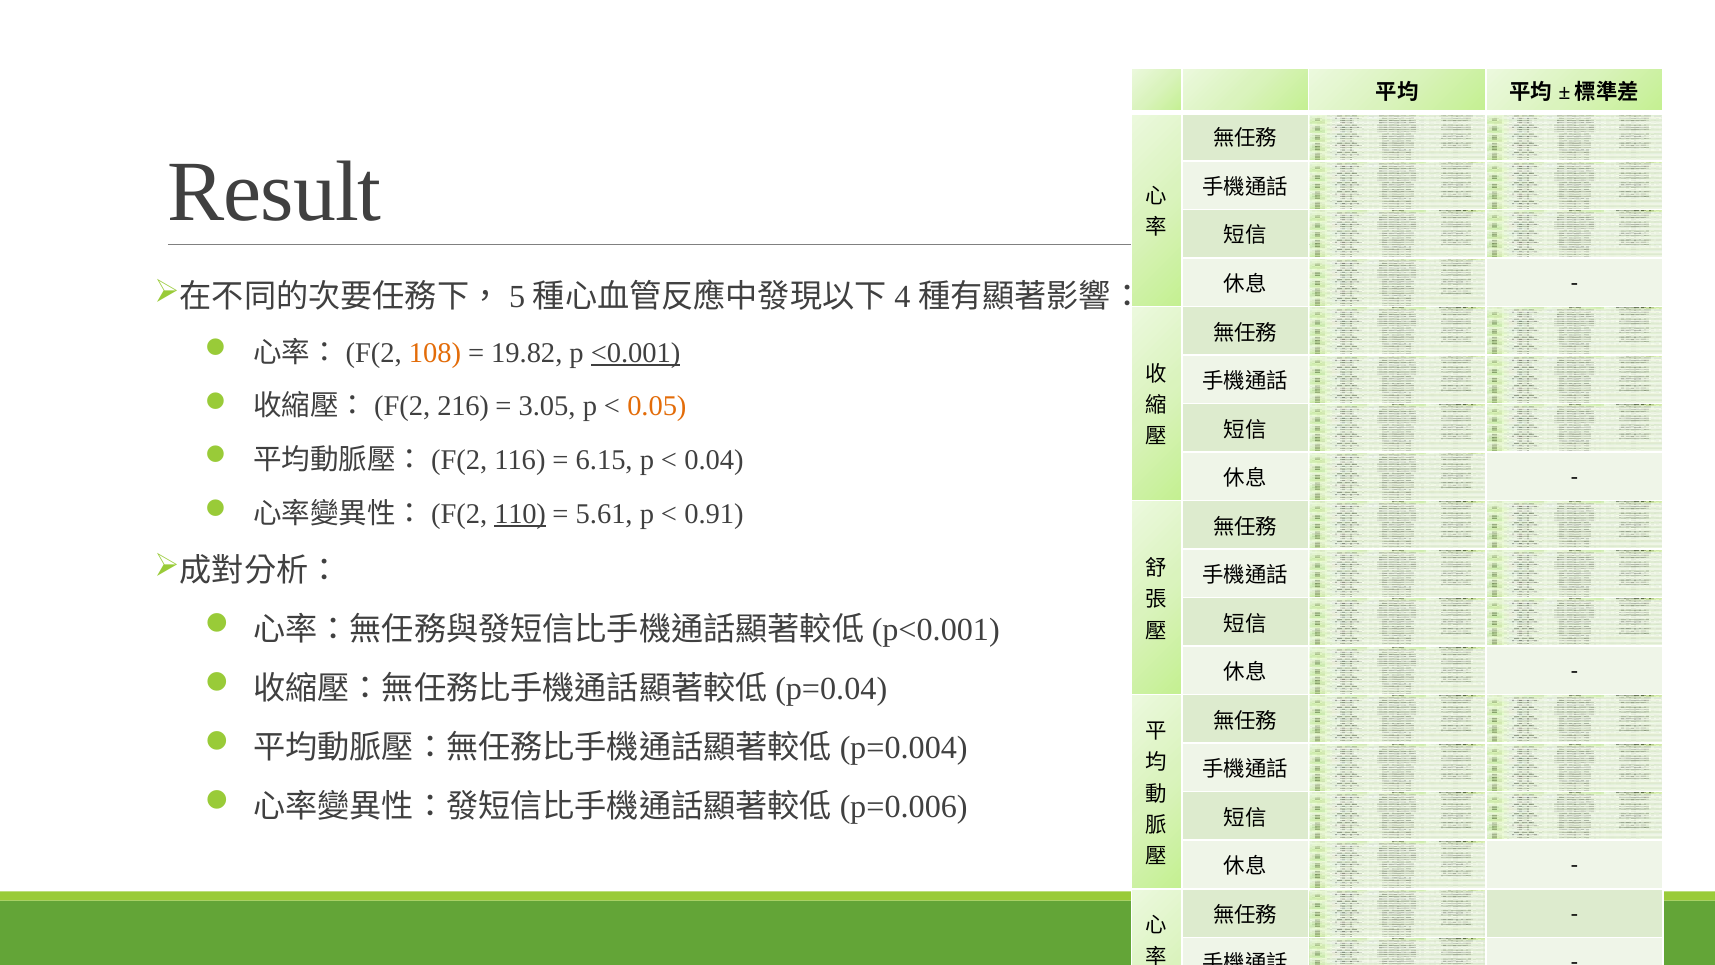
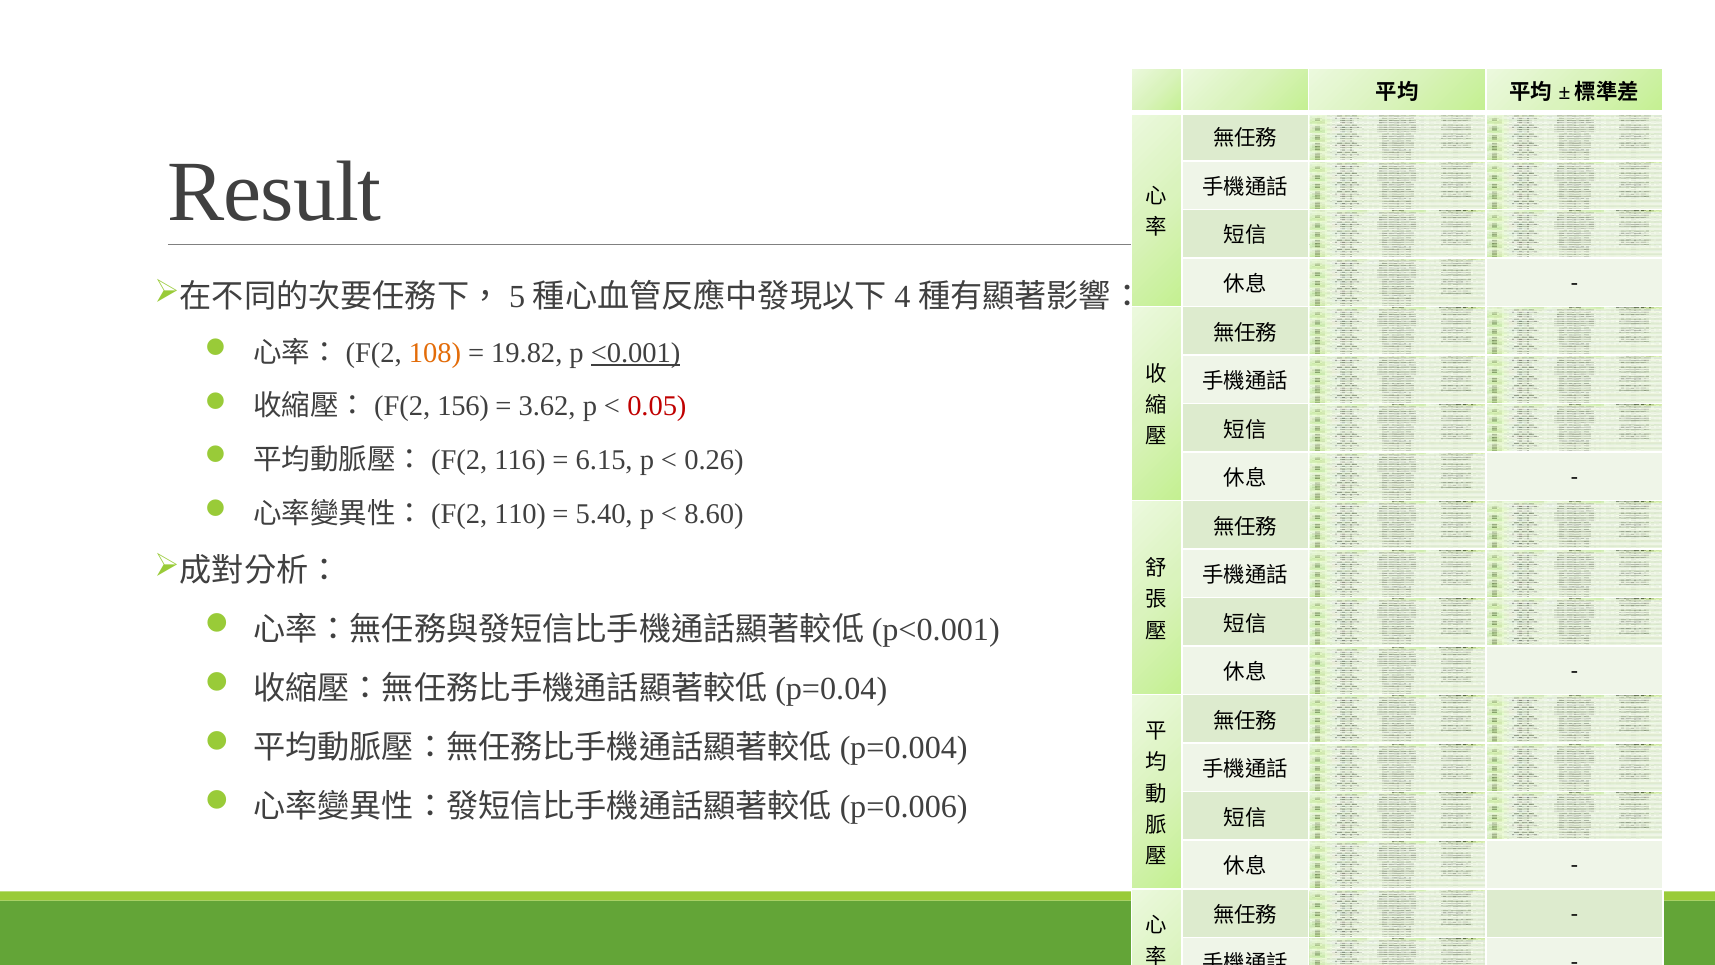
216: 216 -> 156
3.05: 3.05 -> 3.62
0.05 colour: orange -> red
0.04: 0.04 -> 0.26
110 underline: present -> none
5.61: 5.61 -> 5.40
0.91: 0.91 -> 8.60
